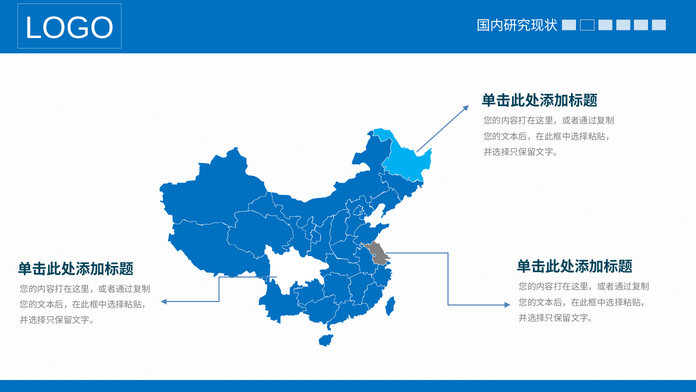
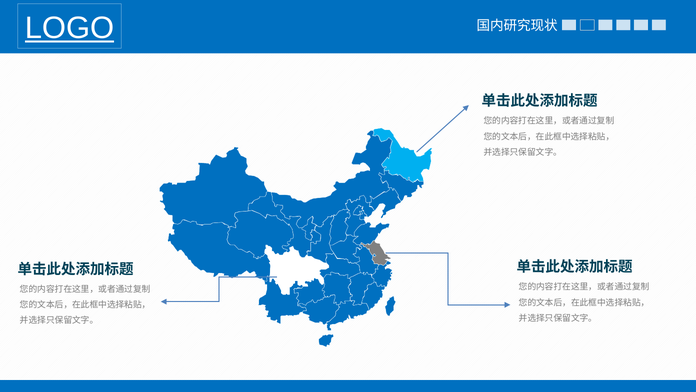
LOGO underline: none -> present
